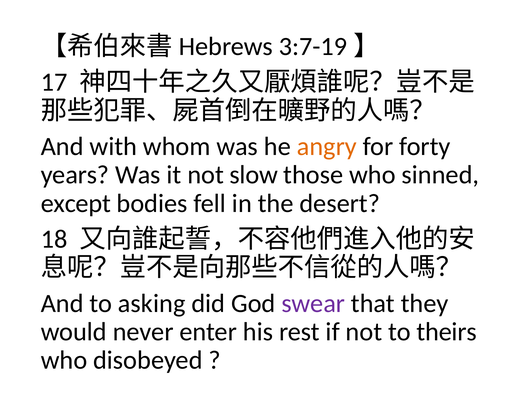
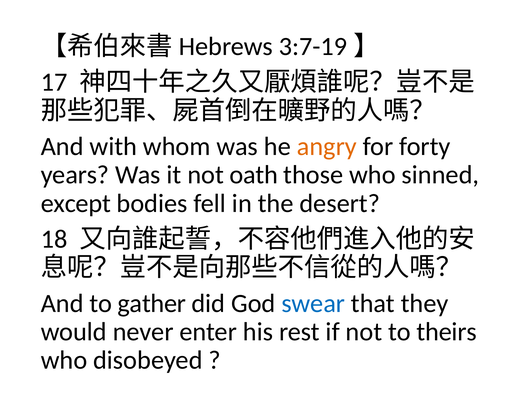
slow: slow -> oath
asking: asking -> gather
swear colour: purple -> blue
